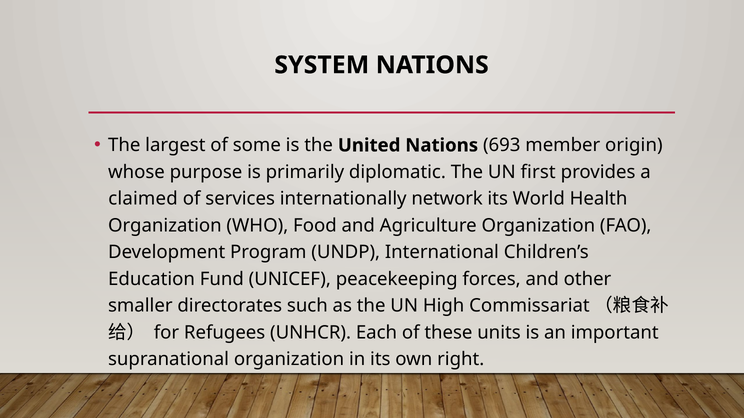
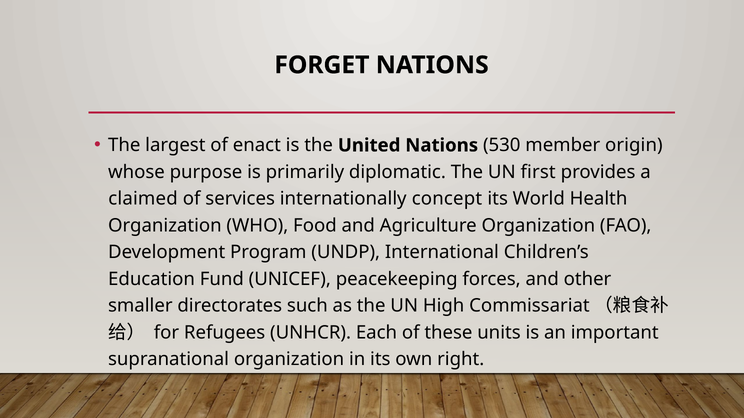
SYSTEM: SYSTEM -> FORGET
some: some -> enact
693: 693 -> 530
network: network -> concept
